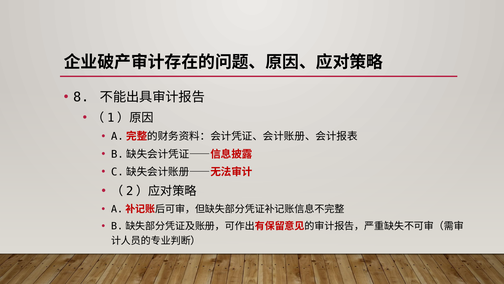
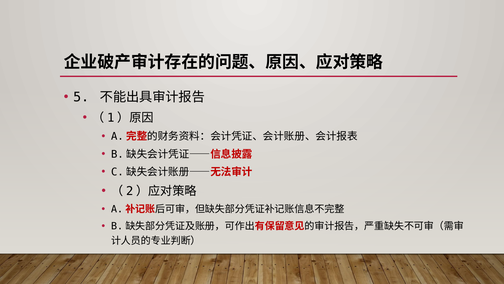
8: 8 -> 5
